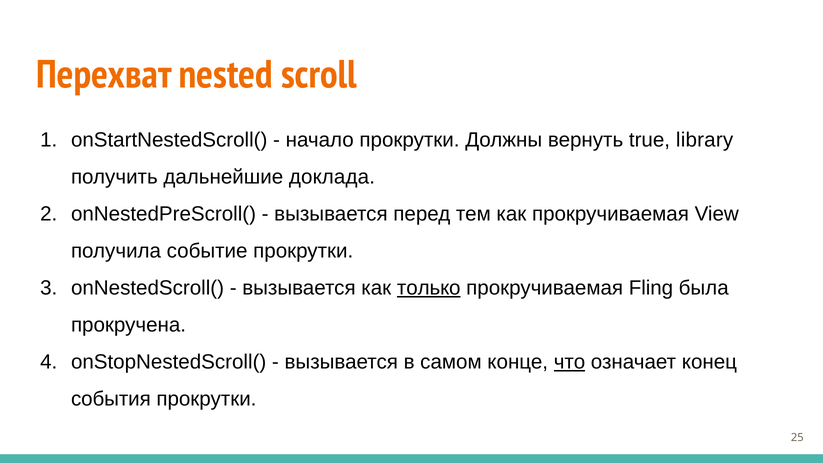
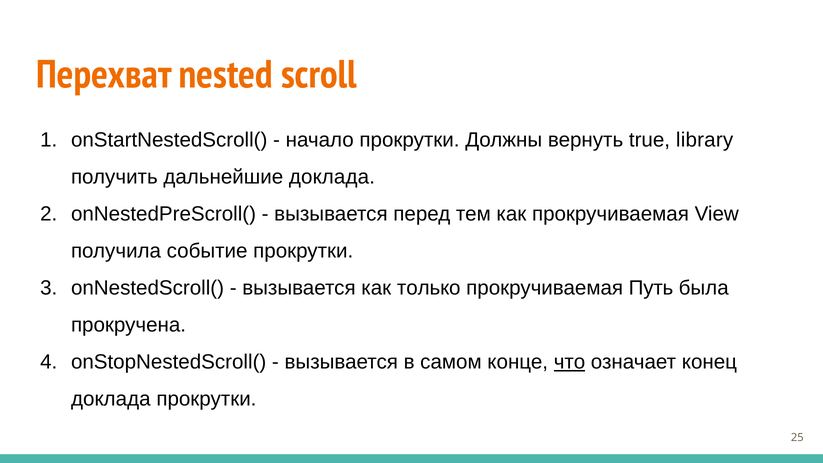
только underline: present -> none
Fling: Fling -> Путь
события at (111, 399): события -> доклада
